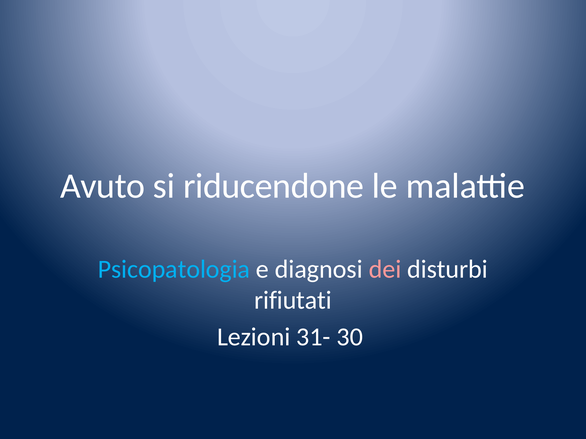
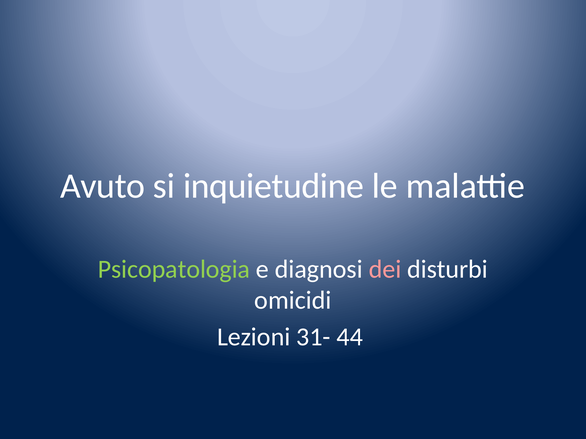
riducendone: riducendone -> inquietudine
Psicopatologia colour: light blue -> light green
rifiutati: rifiutati -> omicidi
30: 30 -> 44
